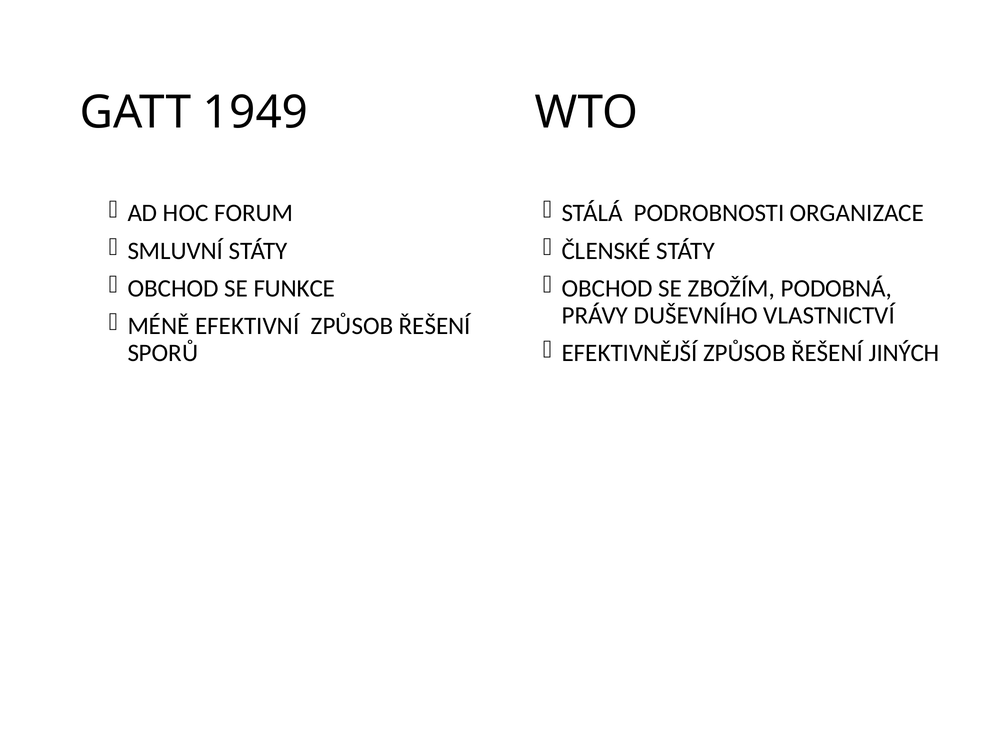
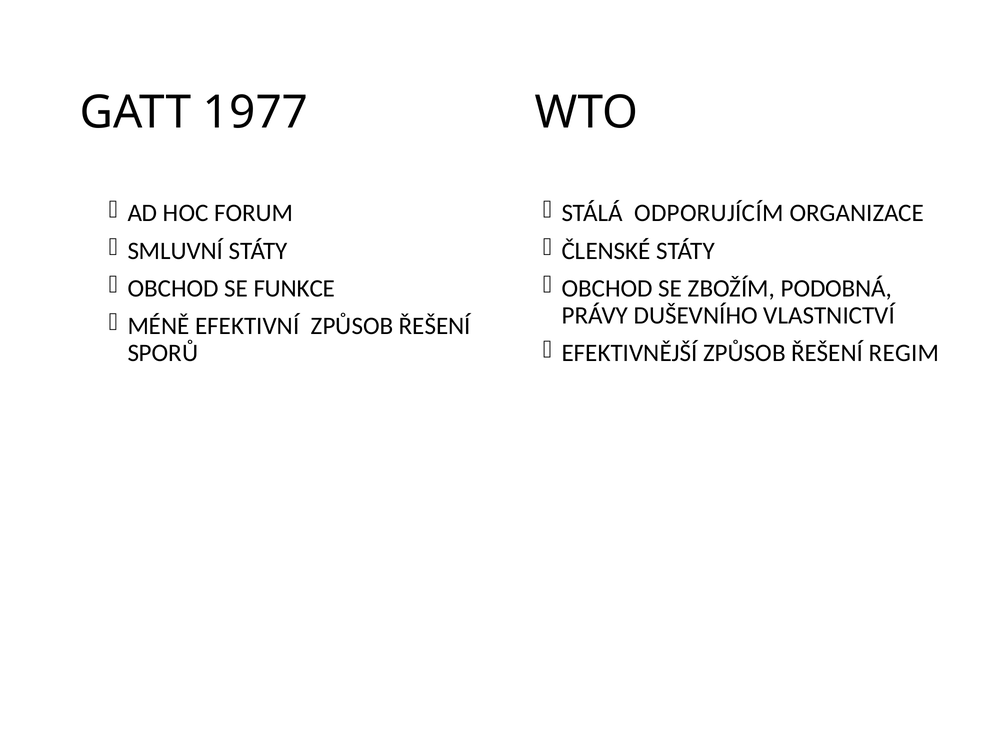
1949: 1949 -> 1977
PODROBNOSTI: PODROBNOSTI -> ODPORUJÍCÍM
JINÝCH: JINÝCH -> REGIM
